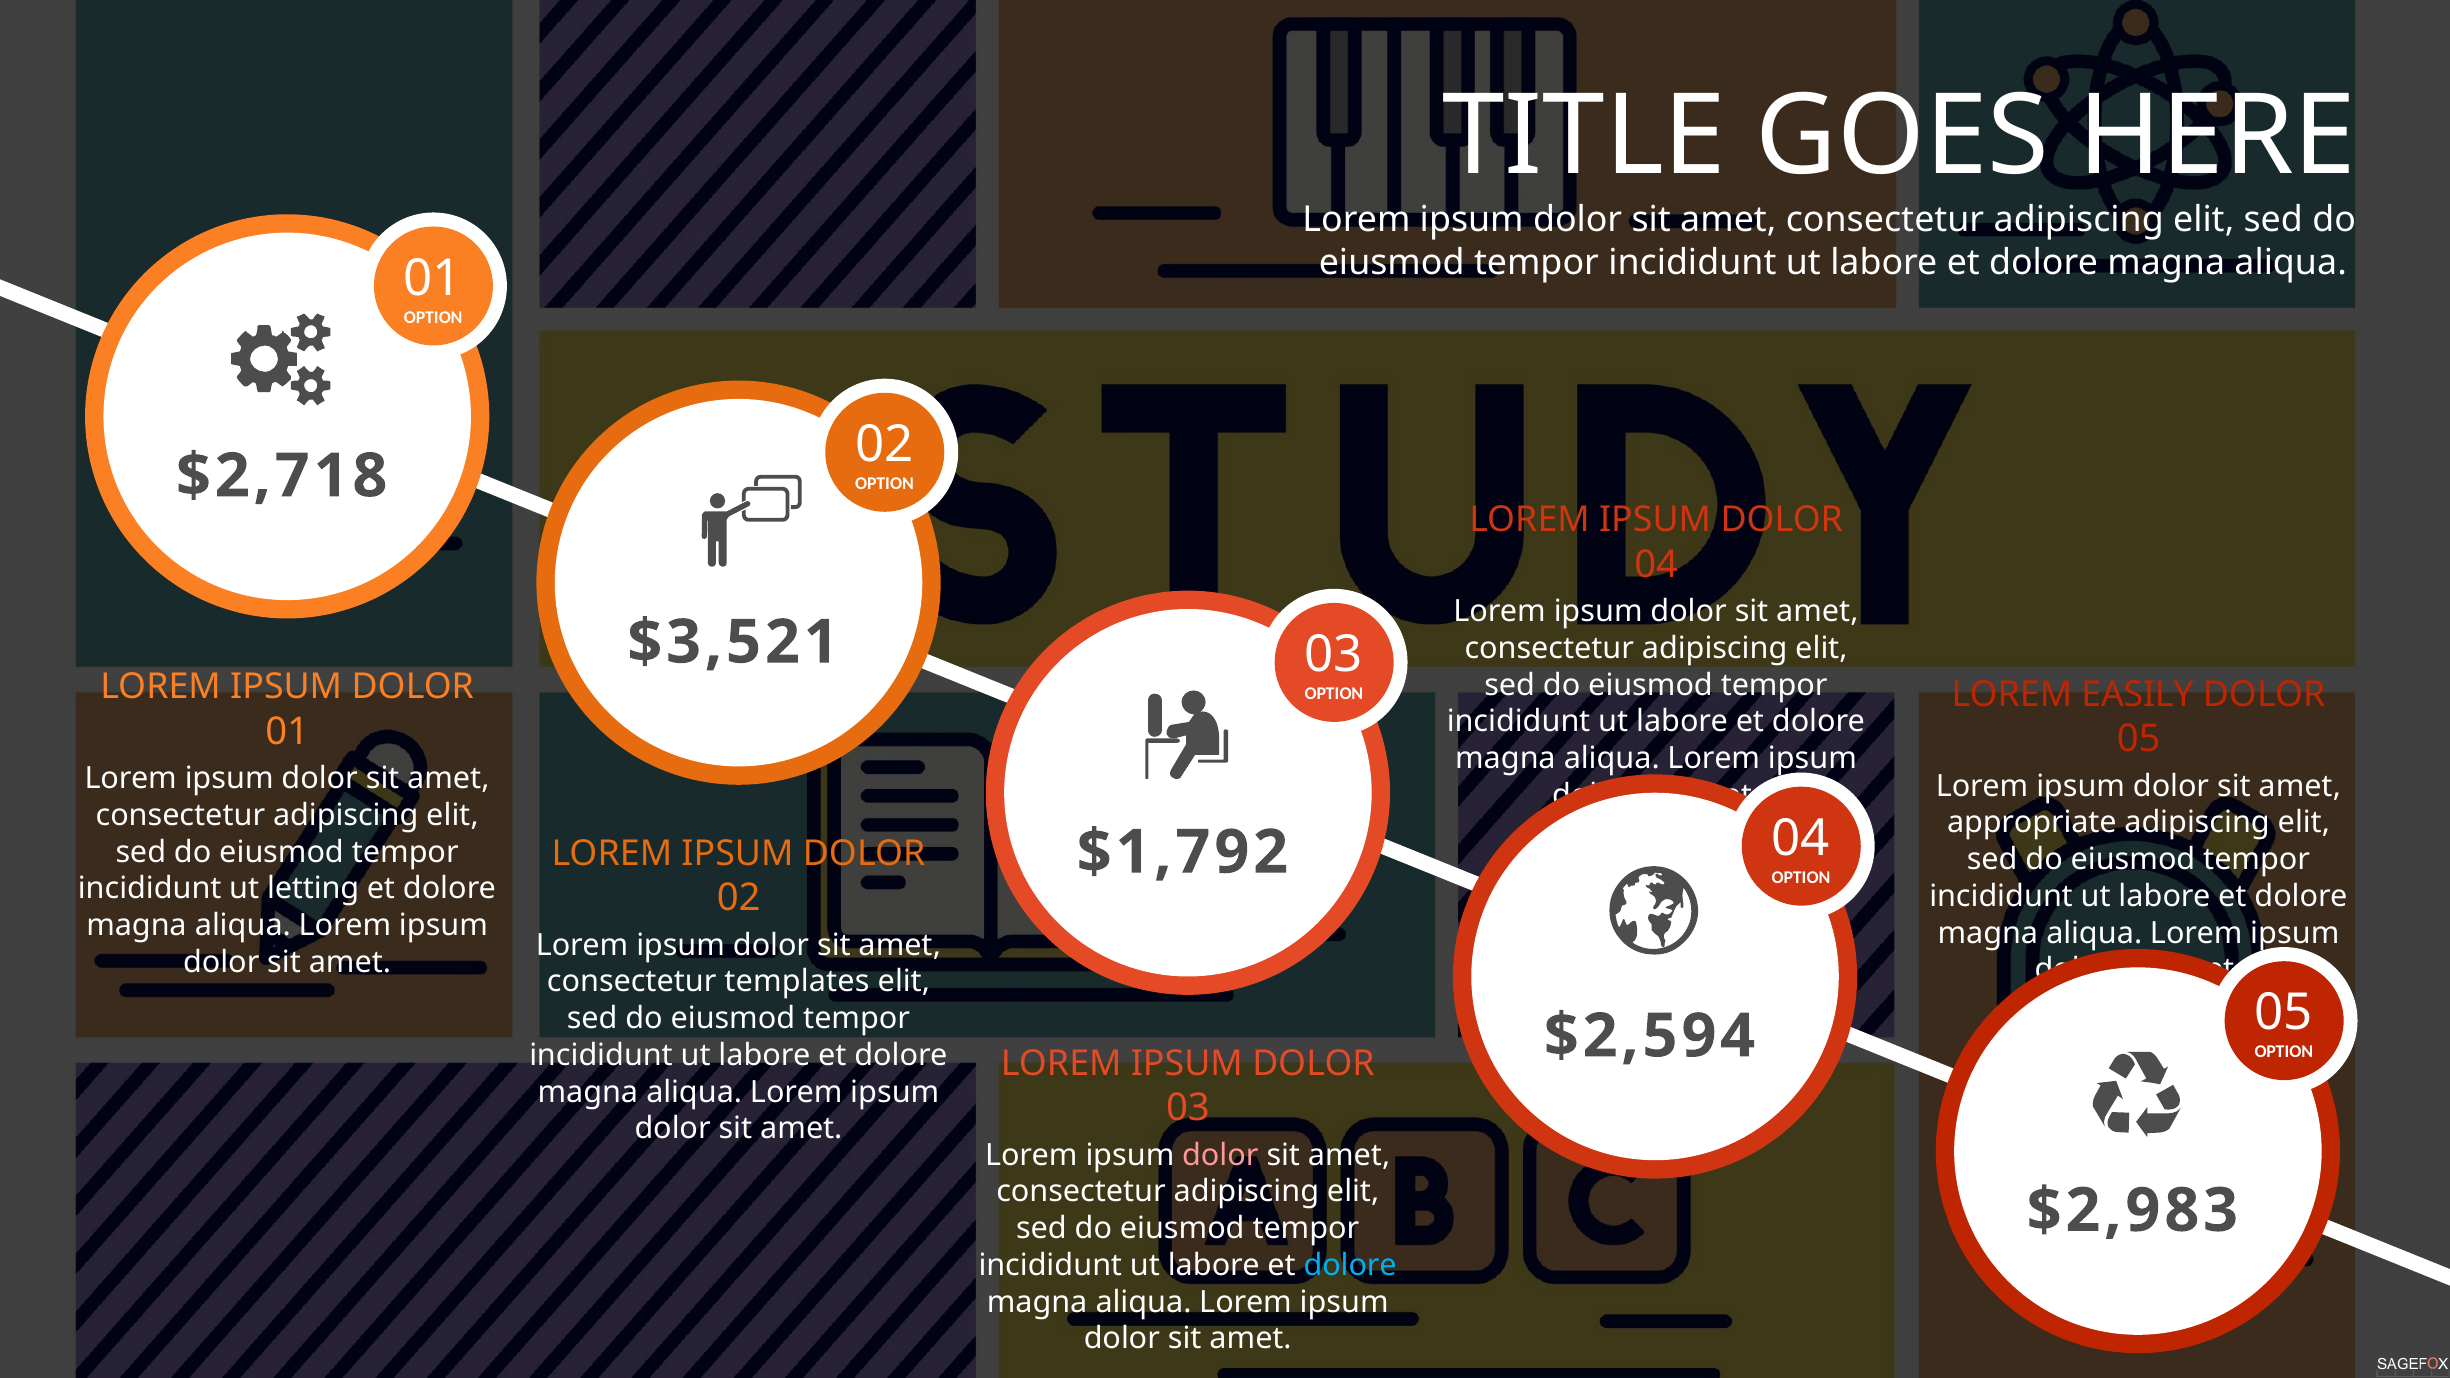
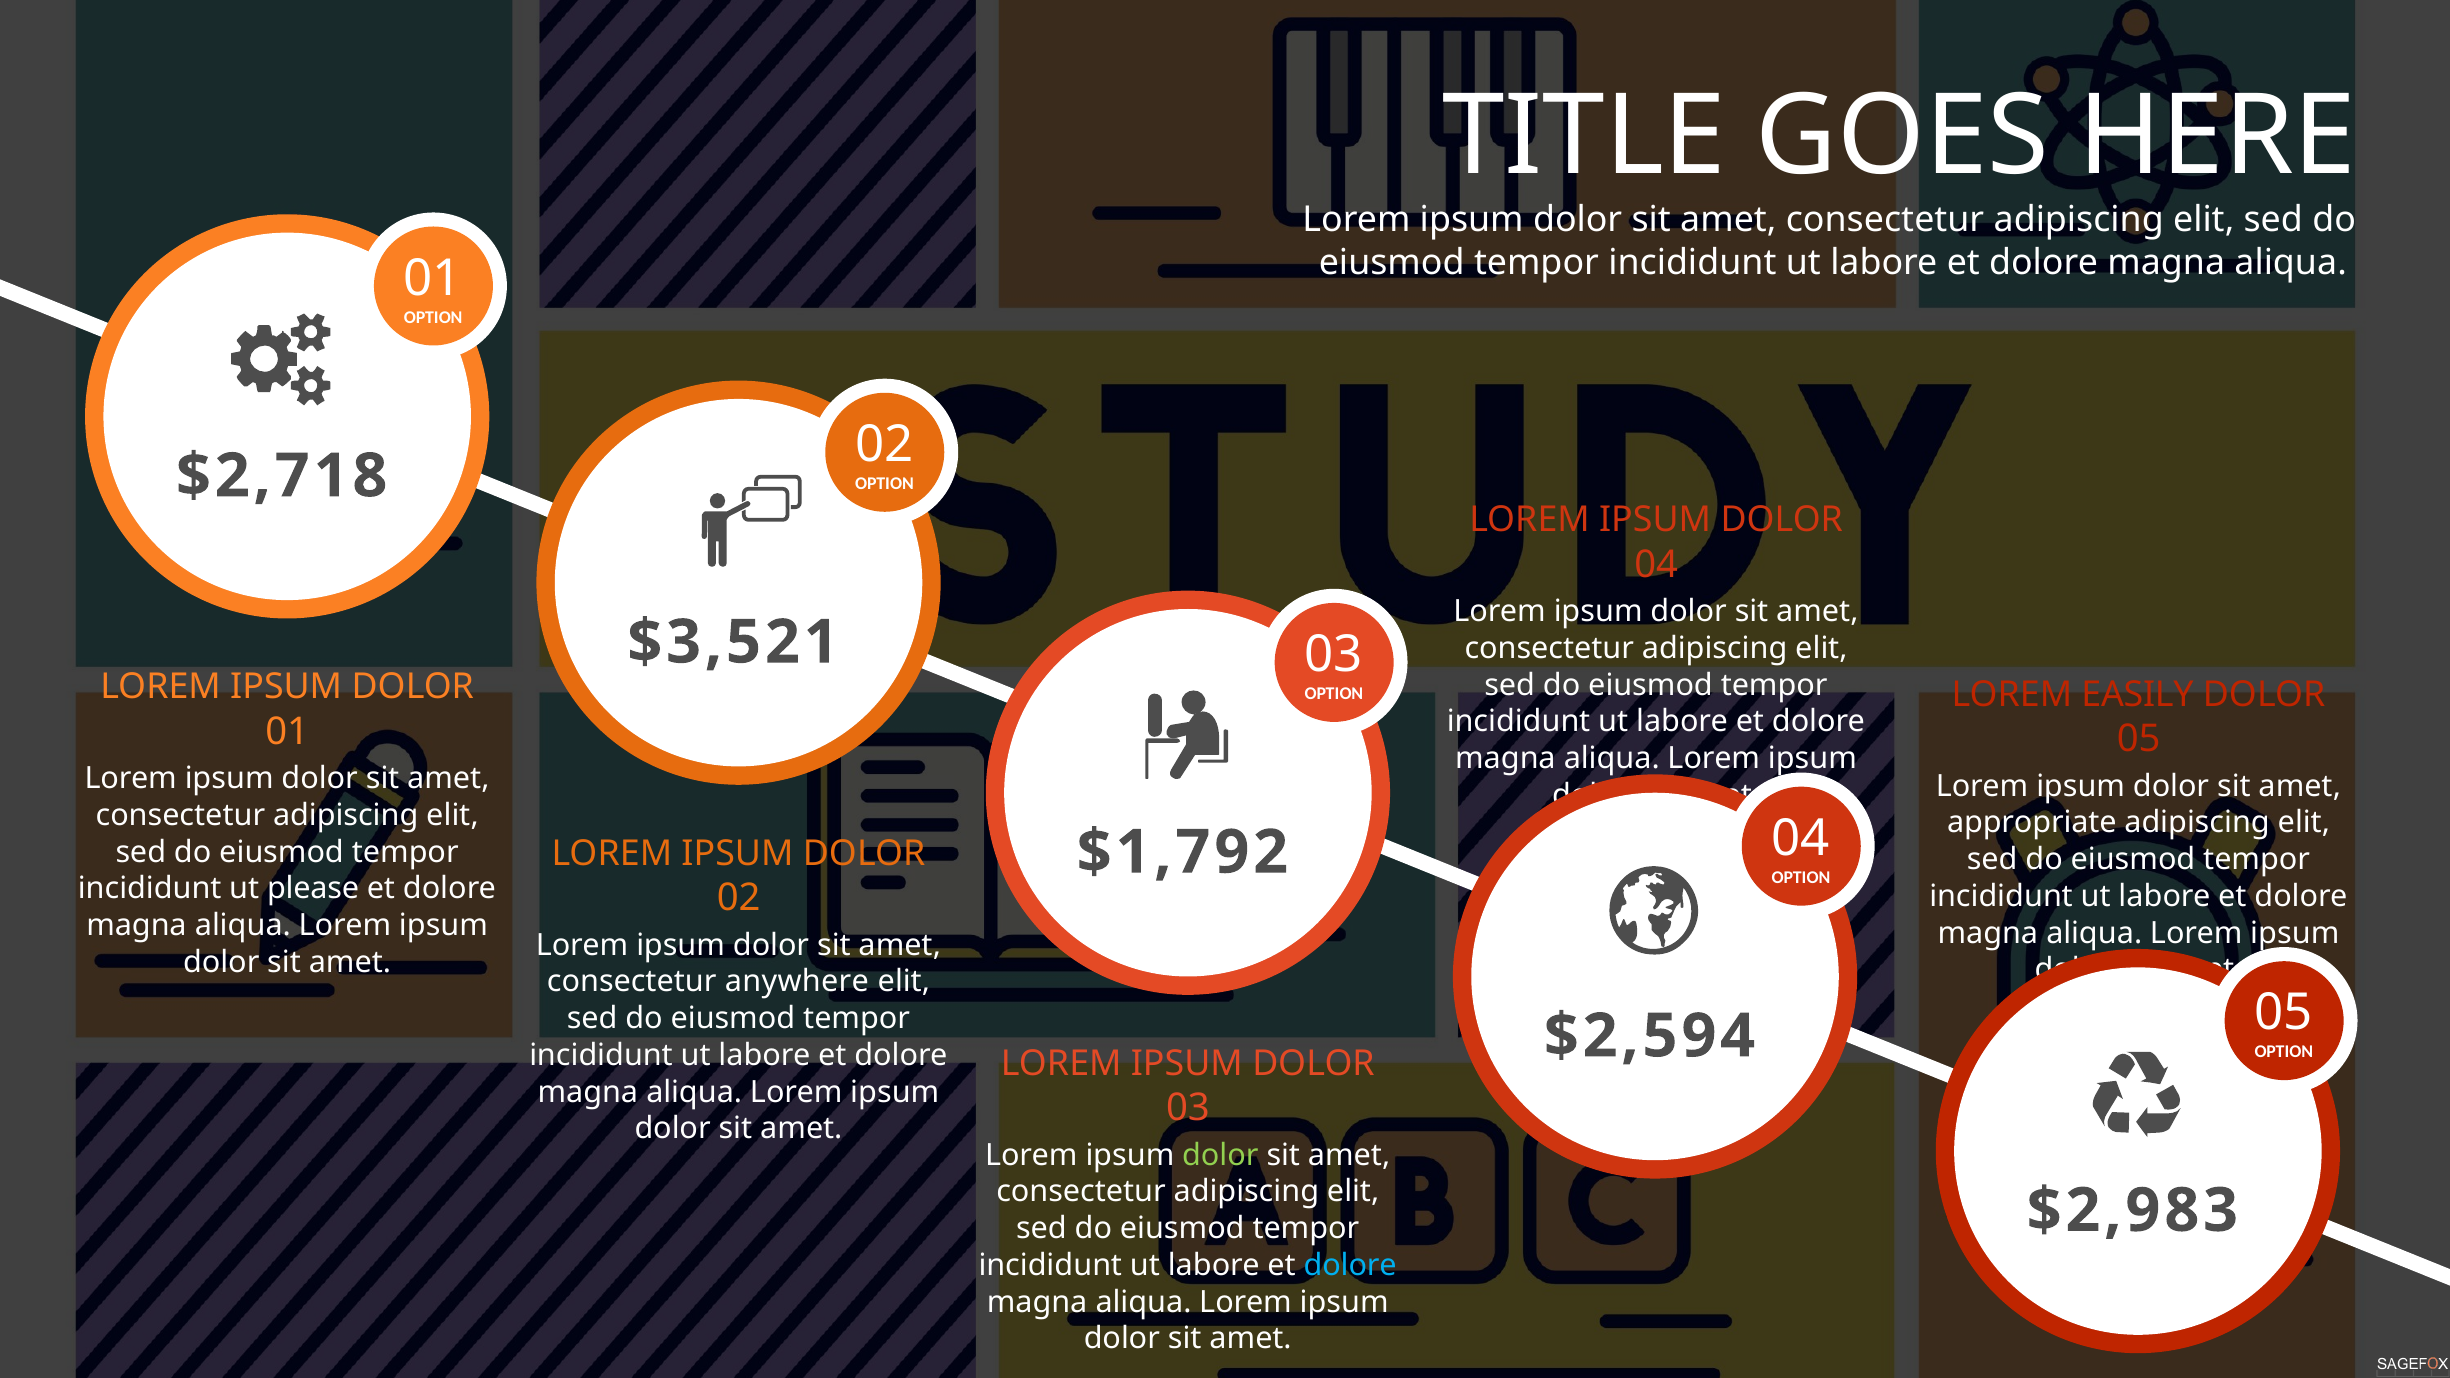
letting: letting -> please
templates: templates -> anywhere
dolor at (1220, 1155) colour: pink -> light green
